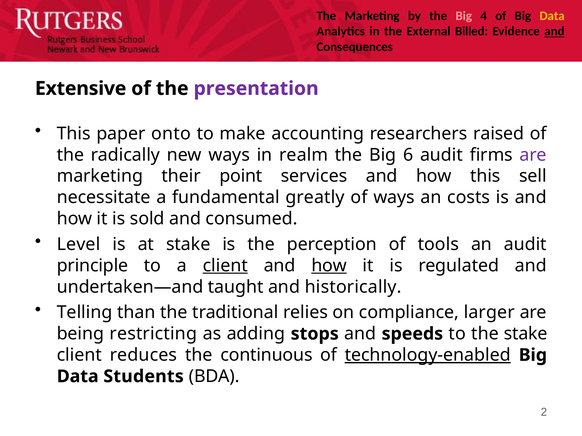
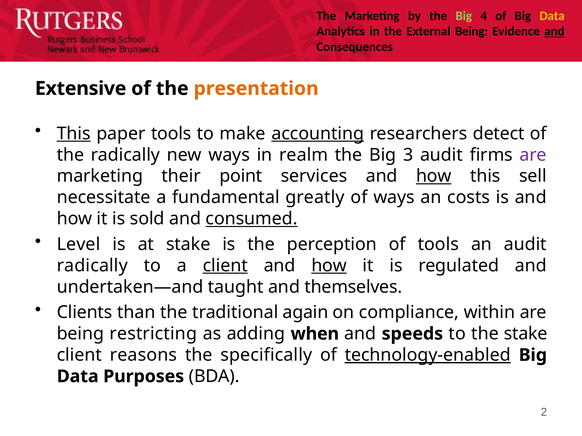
Big at (464, 16) colour: pink -> light green
Billed at (471, 31): Billed -> Being
presentation colour: purple -> orange
This at (74, 134) underline: none -> present
paper onto: onto -> tools
accounting underline: none -> present
raised: raised -> detect
6: 6 -> 3
how at (434, 176) underline: none -> present
consumed underline: none -> present
principle at (92, 266): principle -> radically
historically: historically -> themselves
Telling: Telling -> Clients
relies: relies -> again
larger: larger -> within
stops: stops -> when
reduces: reduces -> reasons
continuous: continuous -> specifically
Students: Students -> Purposes
